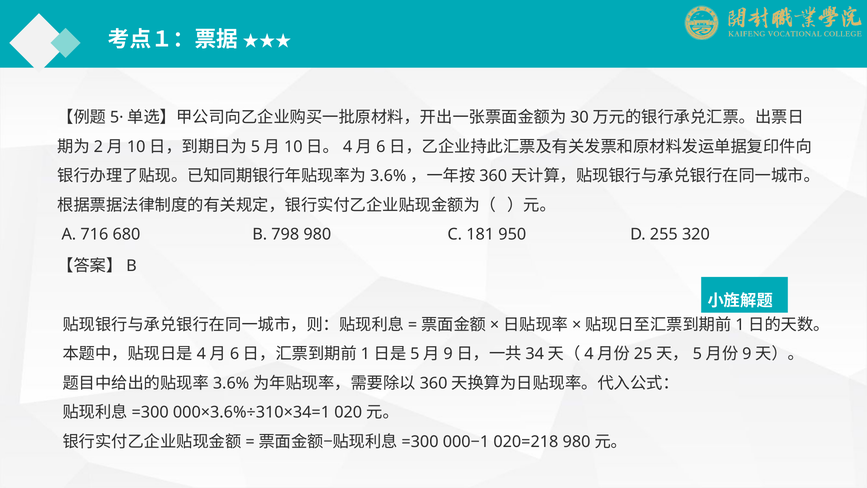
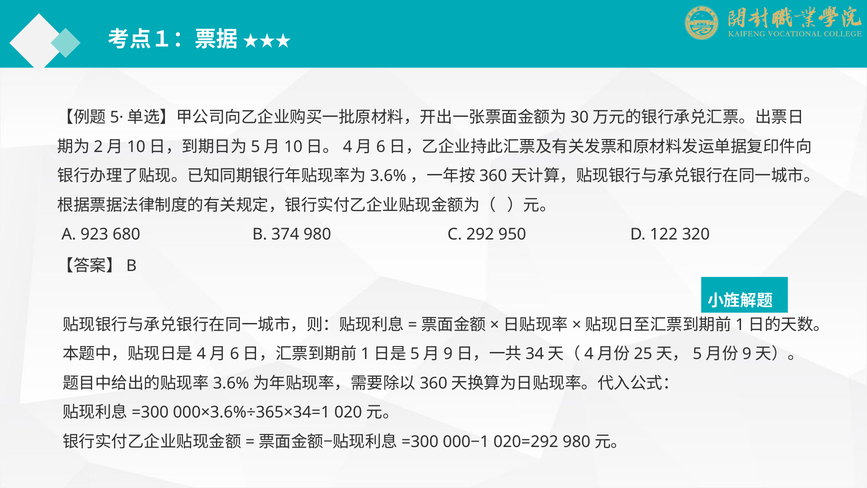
716: 716 -> 923
798: 798 -> 374
181: 181 -> 292
255: 255 -> 122
000×3.6%÷310×34=1: 000×3.6%÷310×34=1 -> 000×3.6%÷365×34=1
020=218: 020=218 -> 020=292
